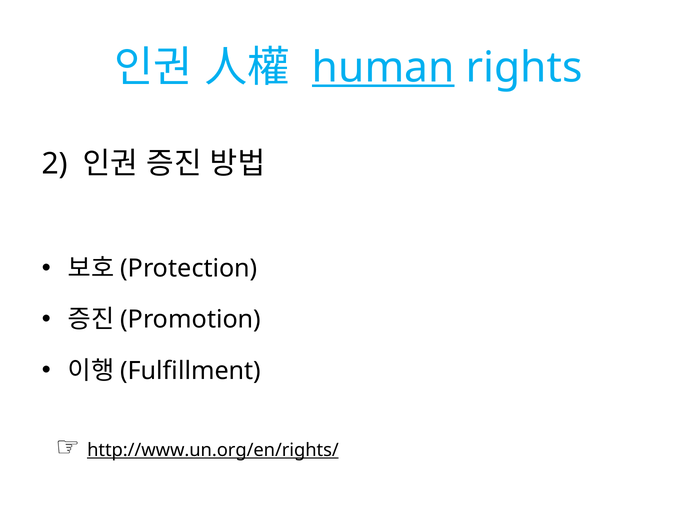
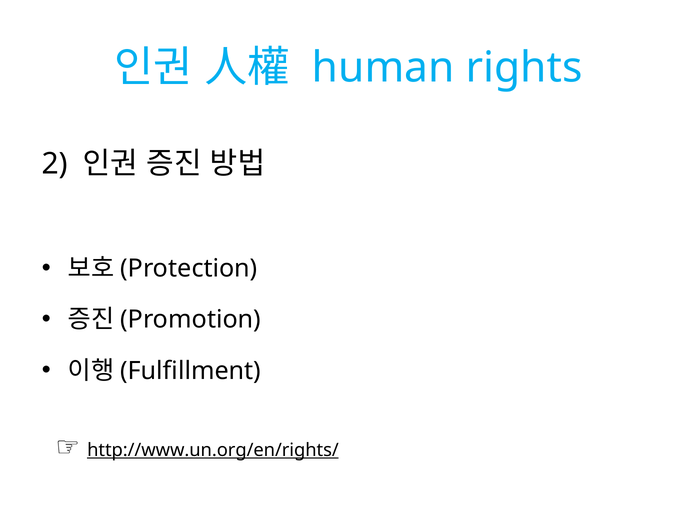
human underline: present -> none
